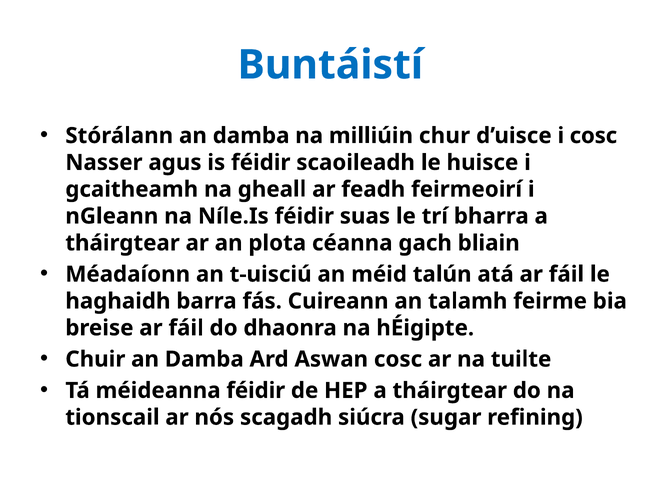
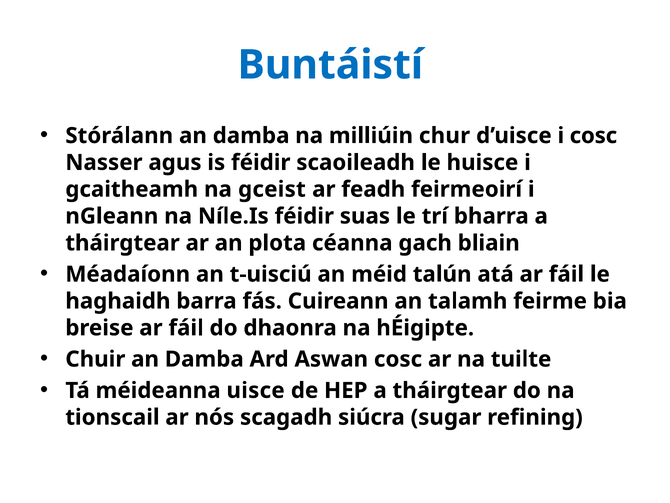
gheall: gheall -> gceist
méideanna féidir: féidir -> uisce
